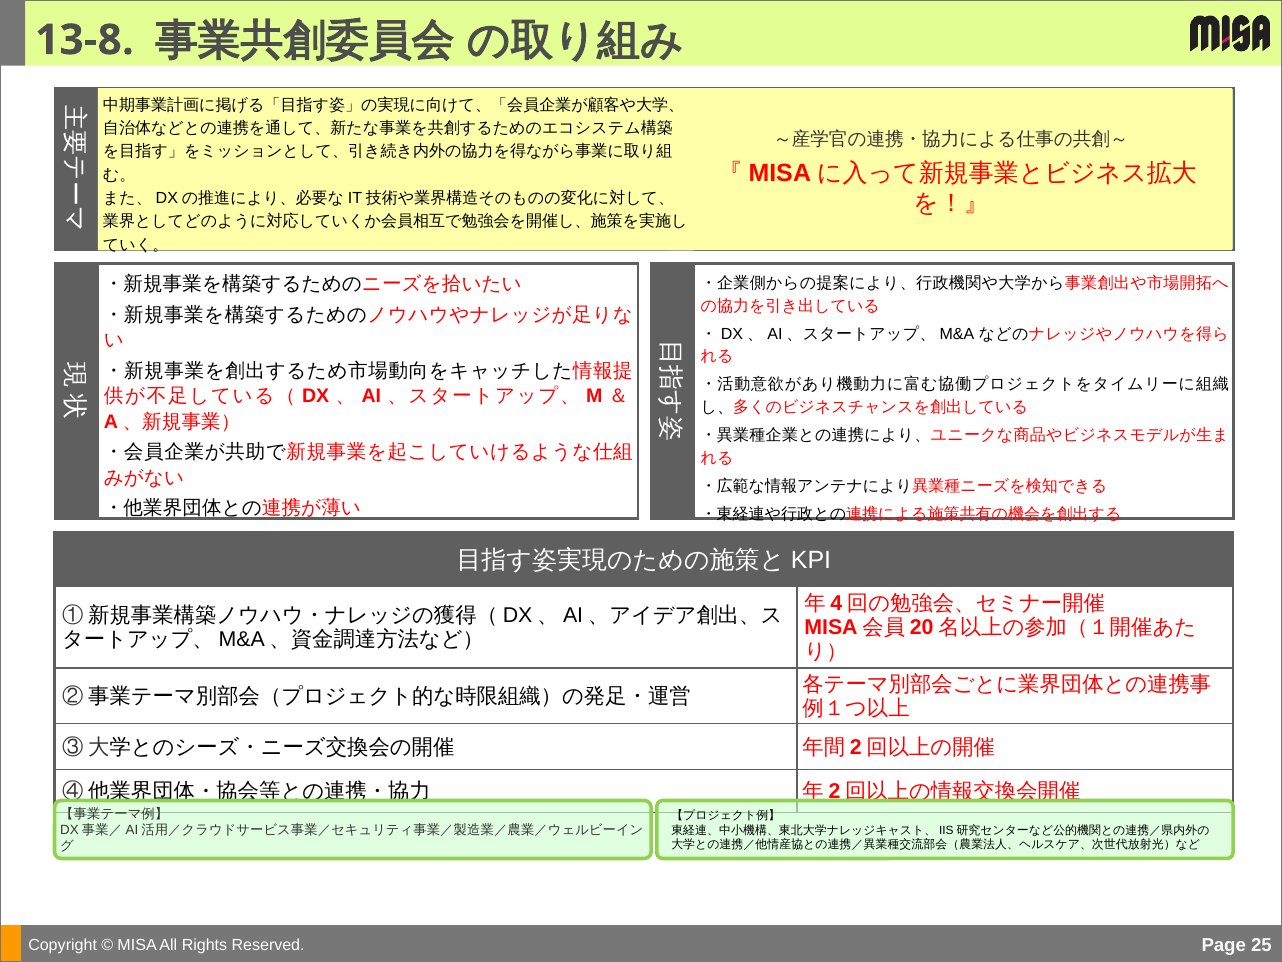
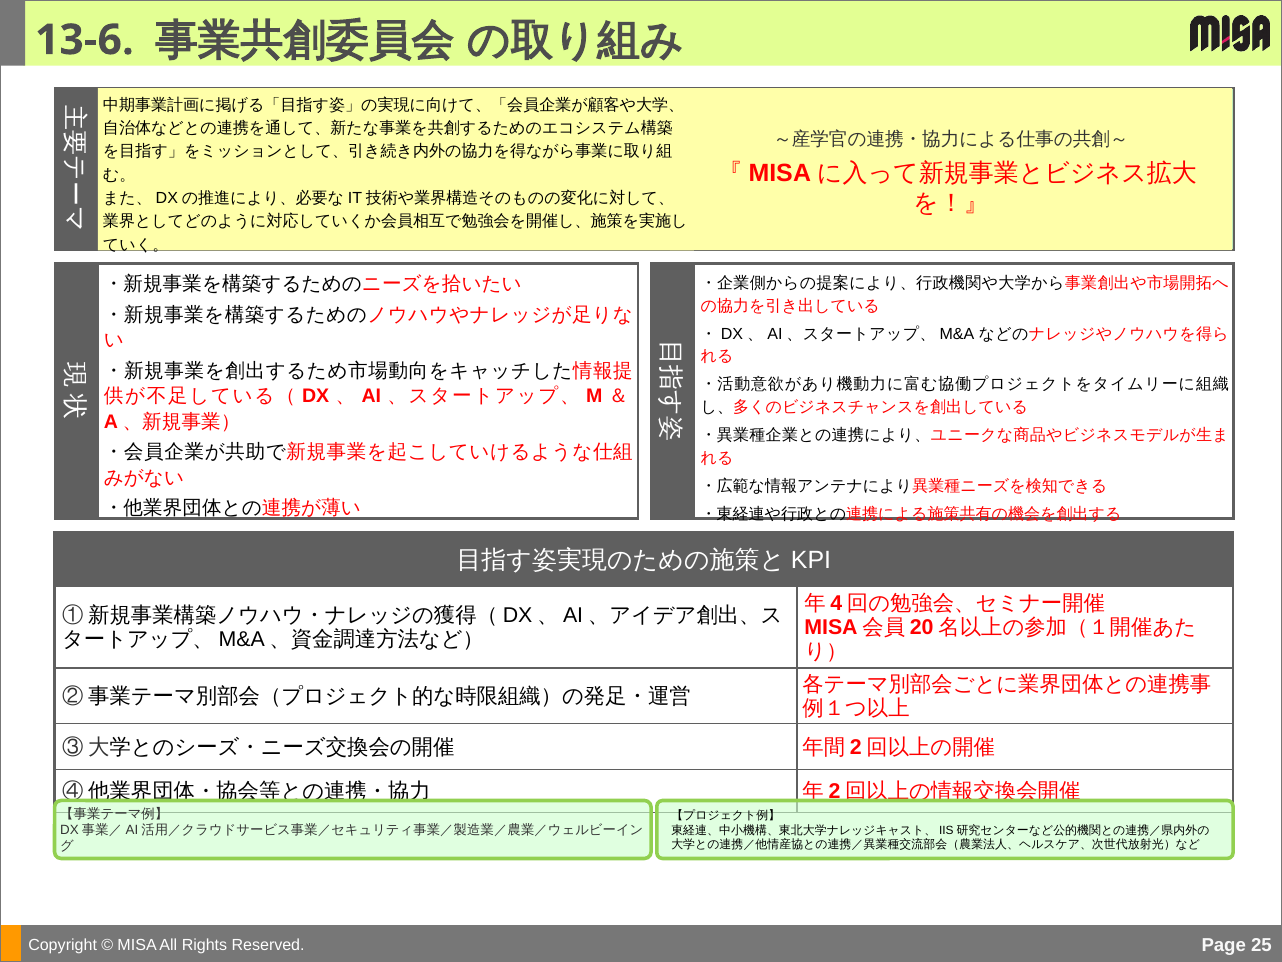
13-8: 13-8 -> 13-6
